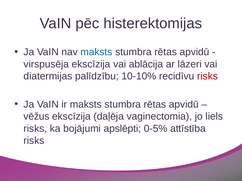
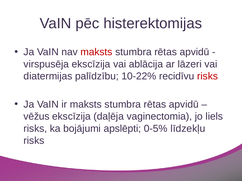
maksts at (96, 52) colour: blue -> red
10-10%: 10-10% -> 10-22%
attīstība: attīstība -> līdzekļu
